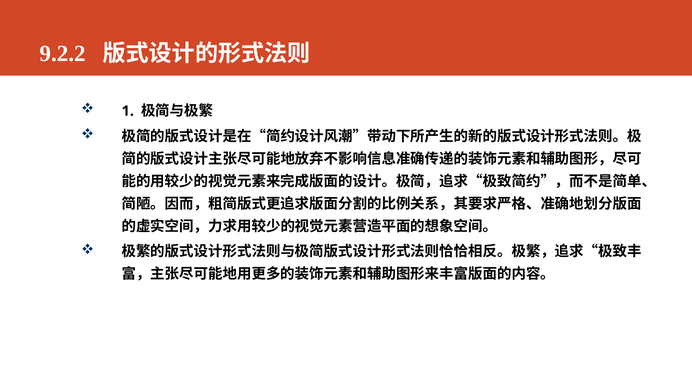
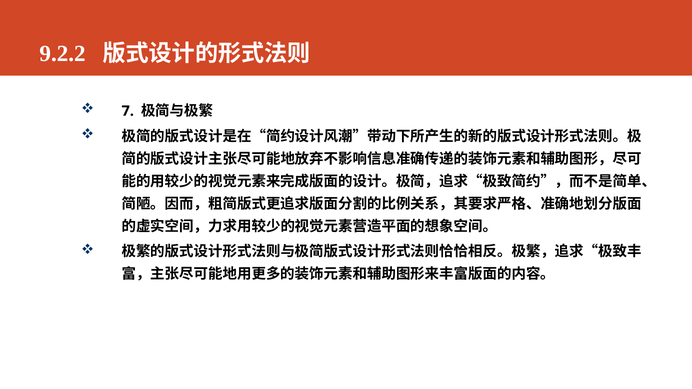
1: 1 -> 7
